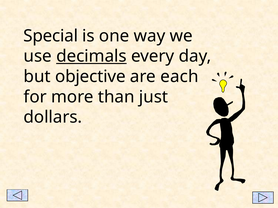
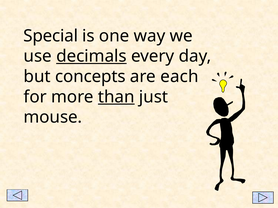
objective: objective -> concepts
than underline: none -> present
dollars: dollars -> mouse
